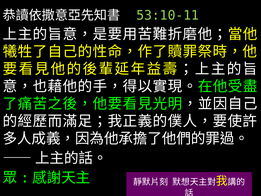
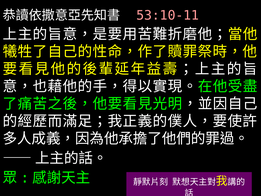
53:10-11 colour: light green -> pink
